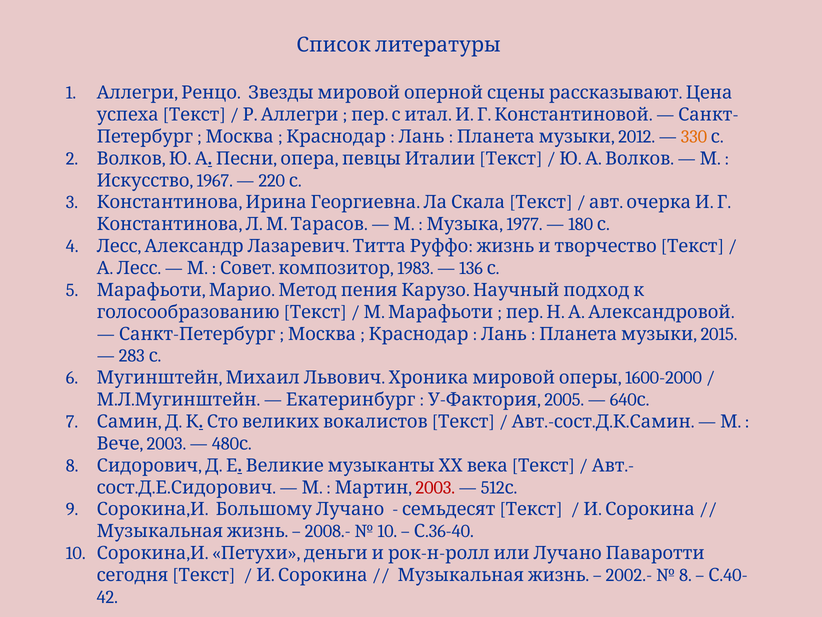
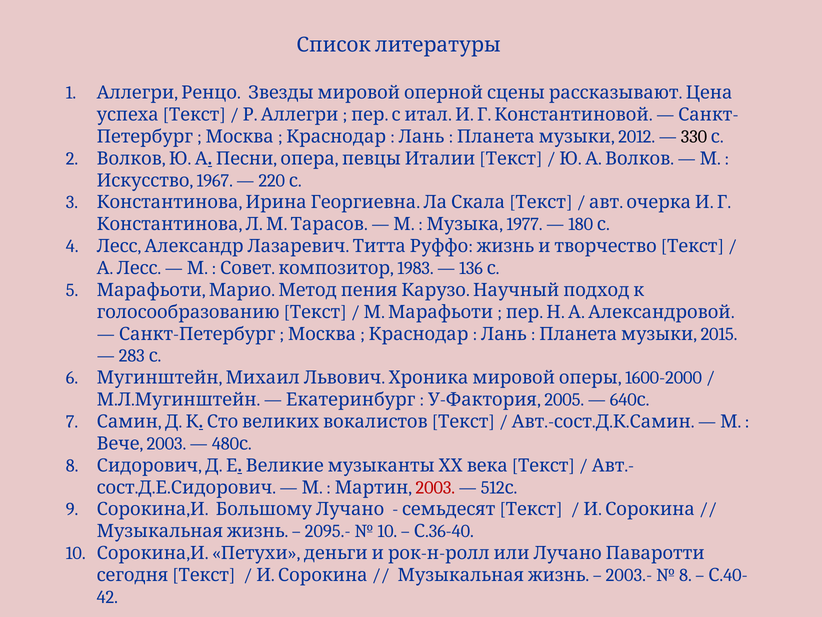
330 colour: orange -> black
2008.-: 2008.- -> 2095.-
2002.-: 2002.- -> 2003.-
